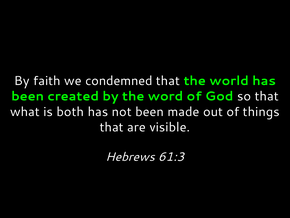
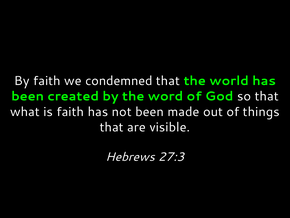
is both: both -> faith
61:3: 61:3 -> 27:3
